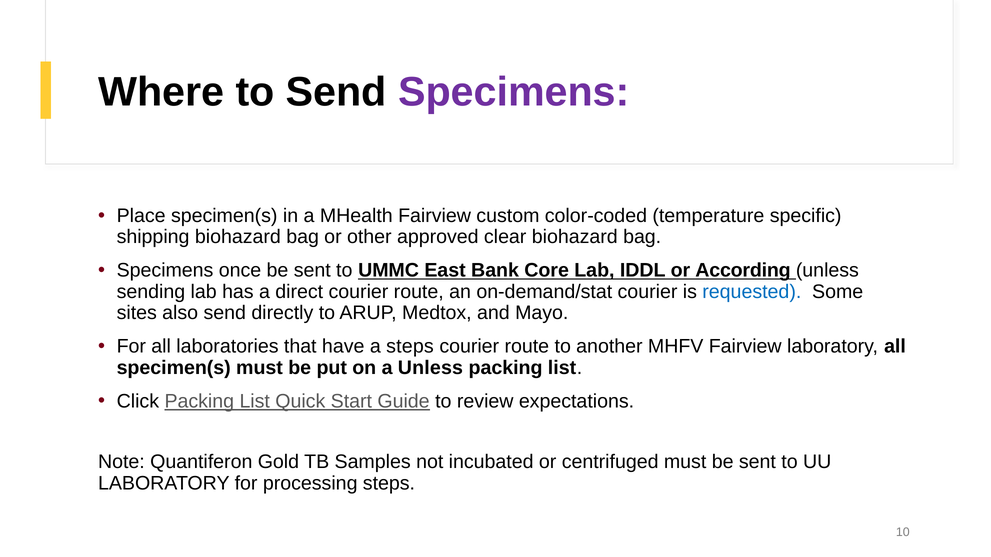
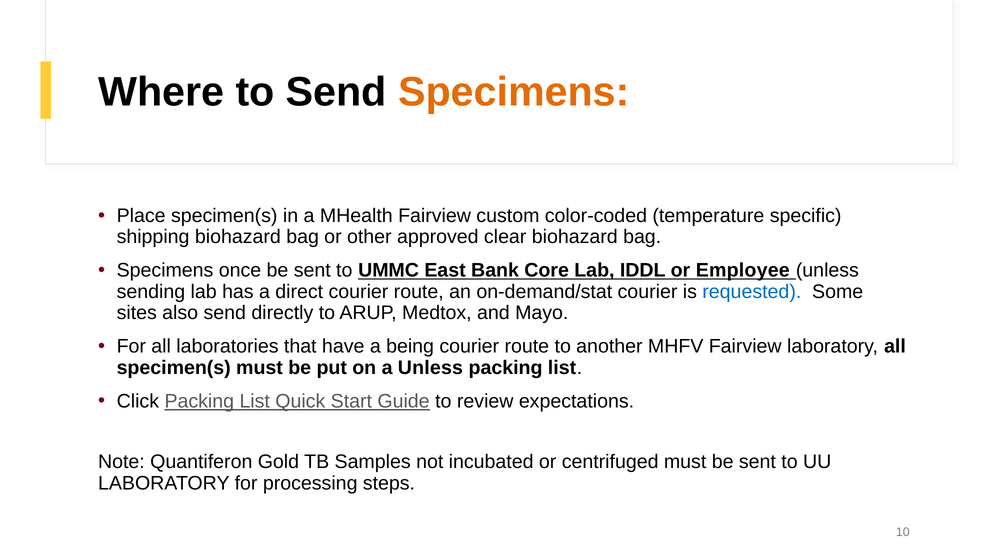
Specimens at (514, 92) colour: purple -> orange
According: According -> Employee
a steps: steps -> being
